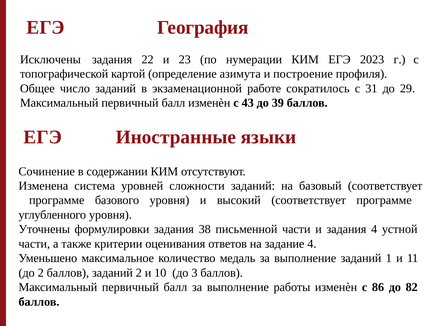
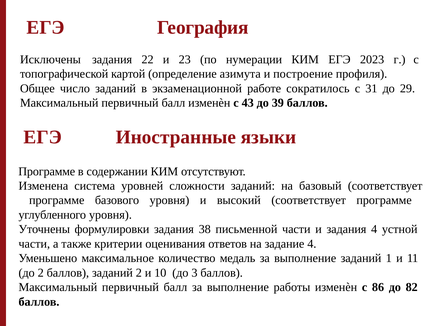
Сочинение at (47, 171): Сочинение -> Программе
